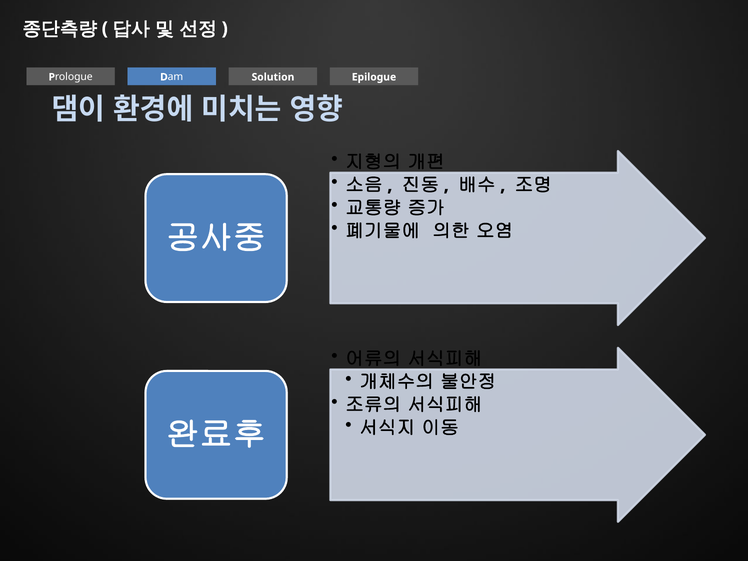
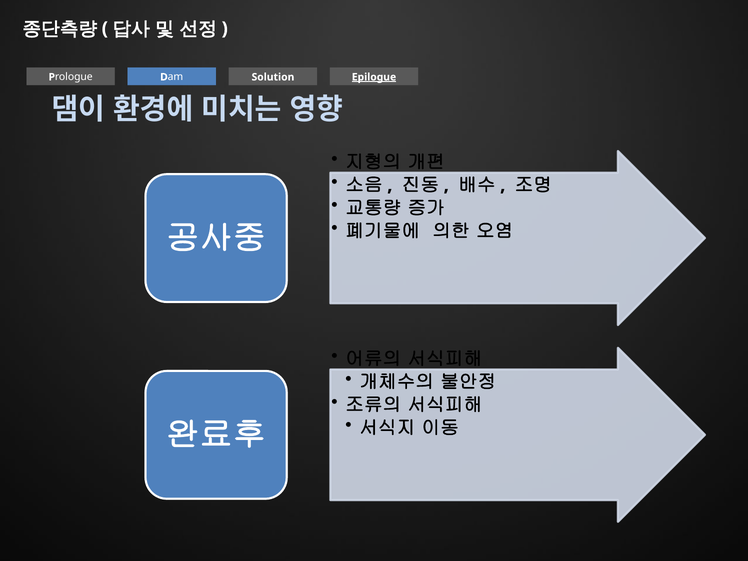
Epilogue underline: none -> present
